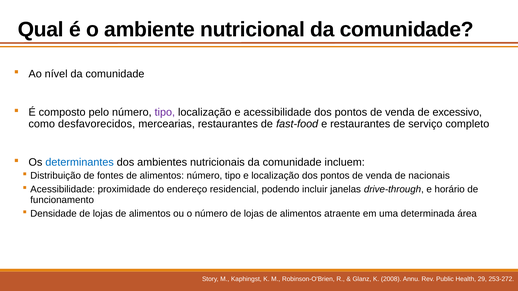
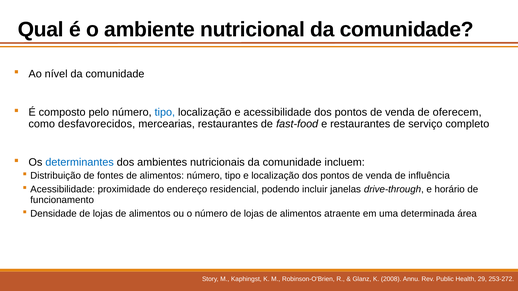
tipo at (165, 113) colour: purple -> blue
excessivo: excessivo -> oferecem
nacionais: nacionais -> influência
